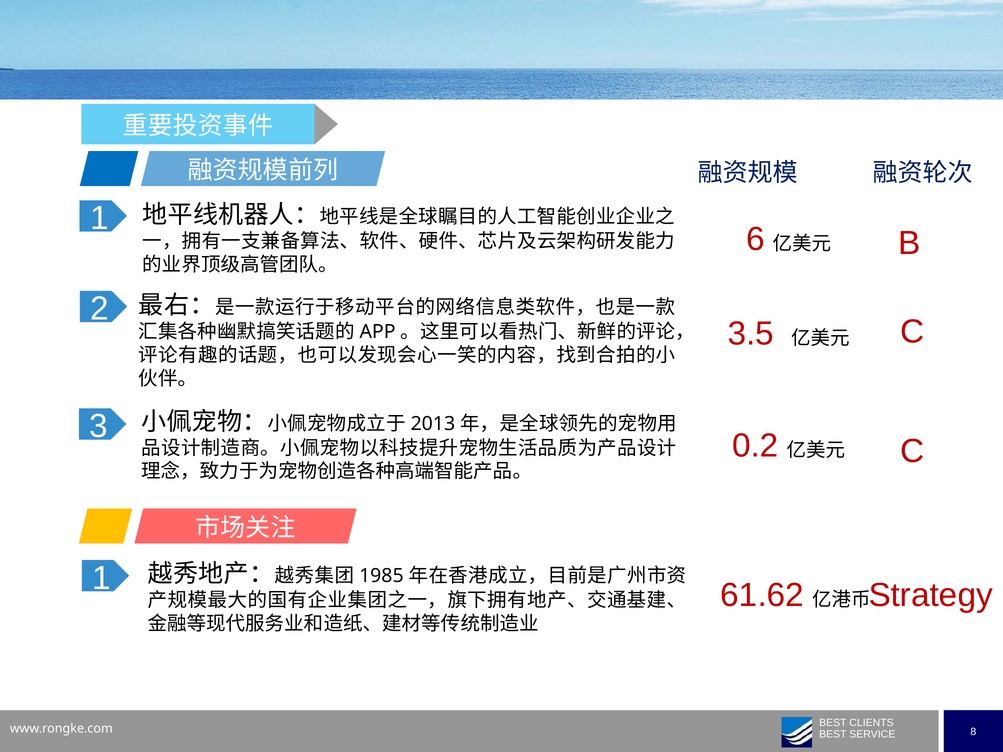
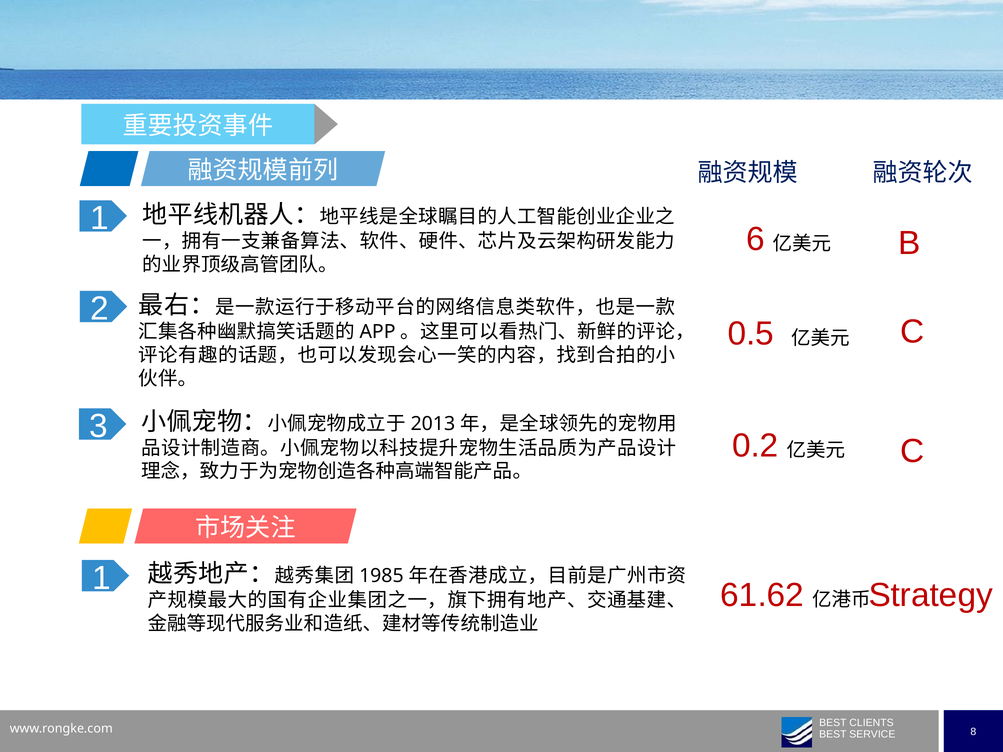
3.5: 3.5 -> 0.5
